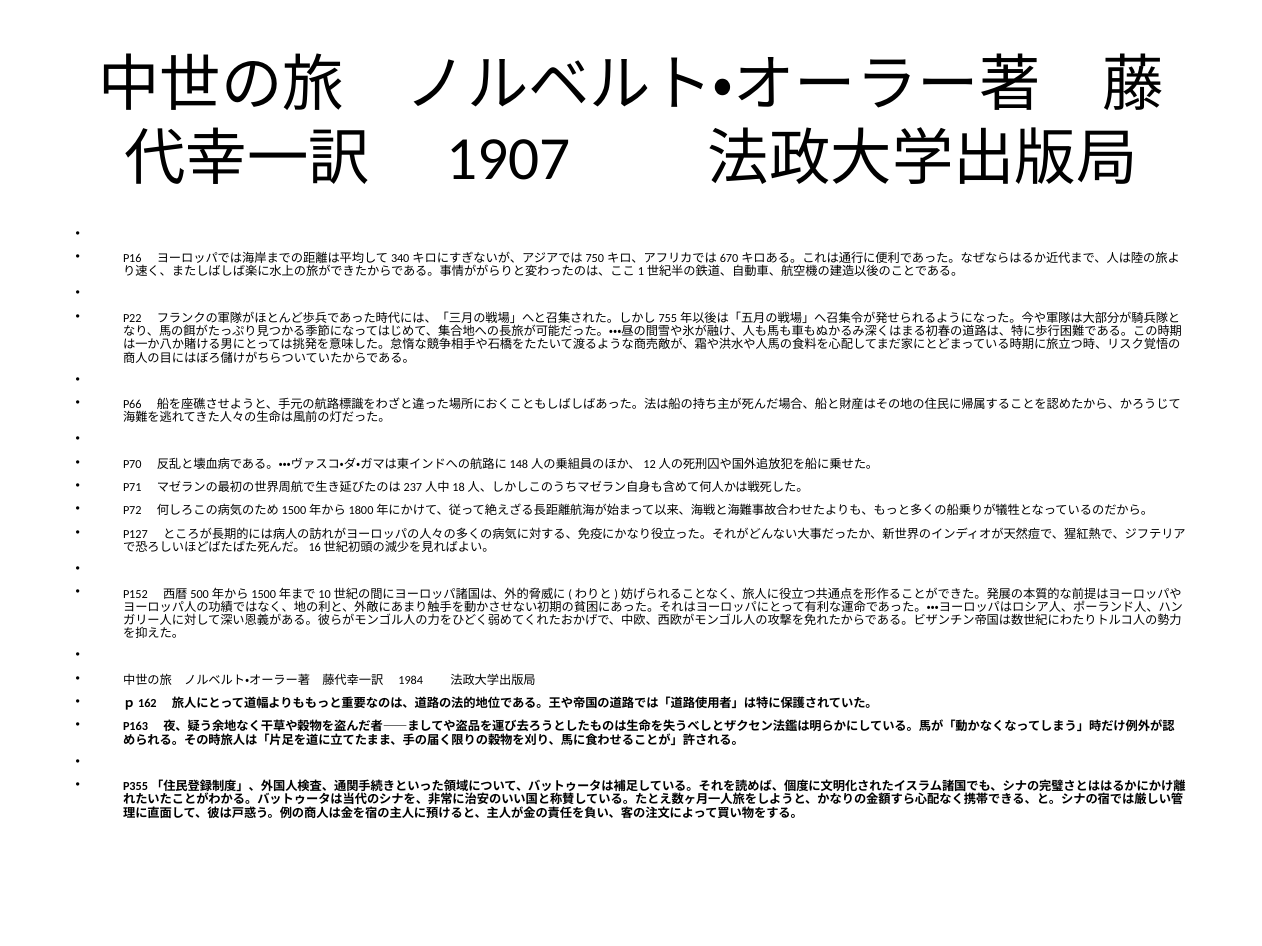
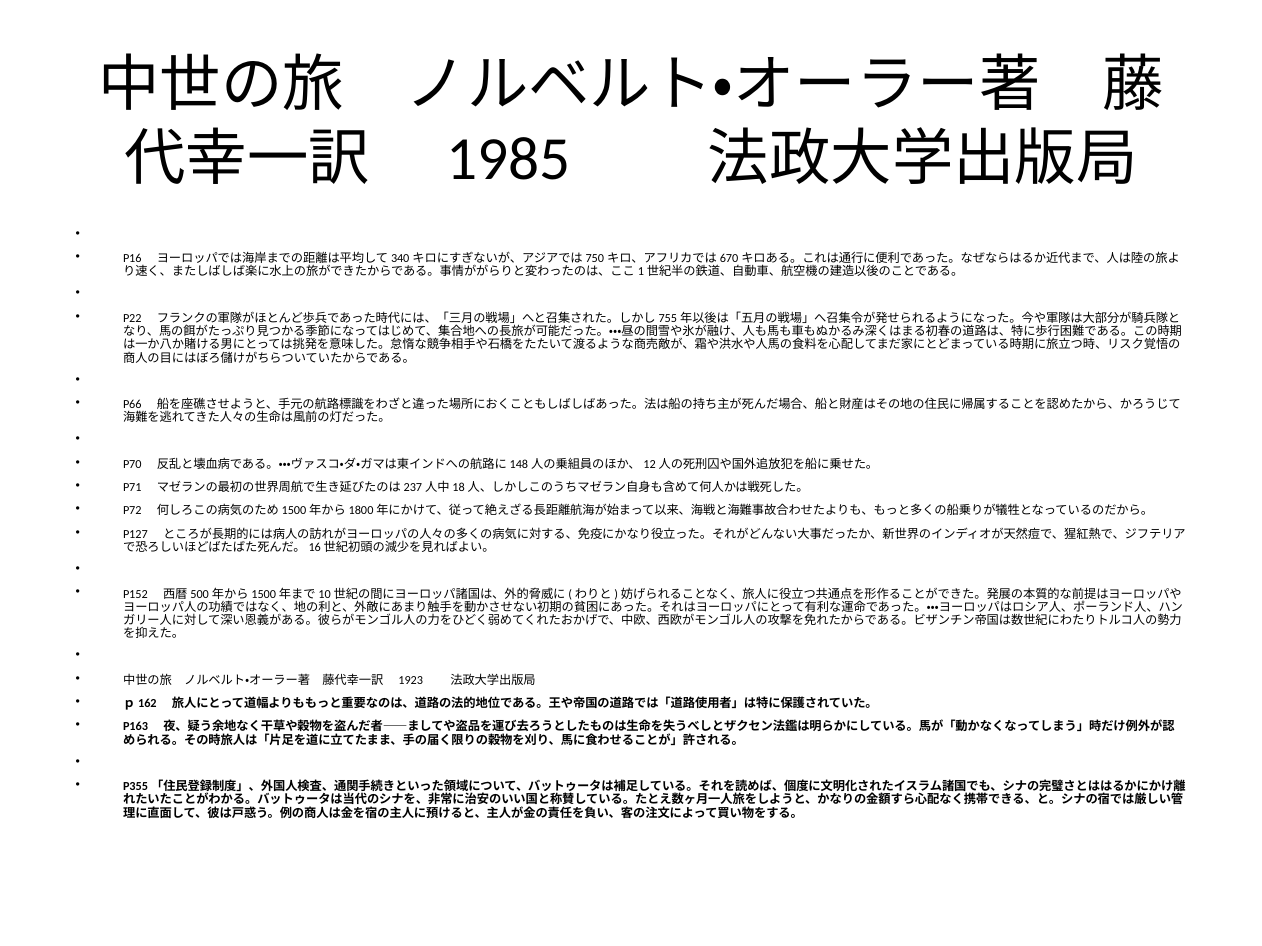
1907: 1907 -> 1985
1984: 1984 -> 1923
